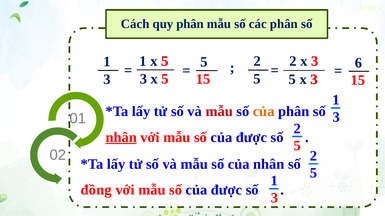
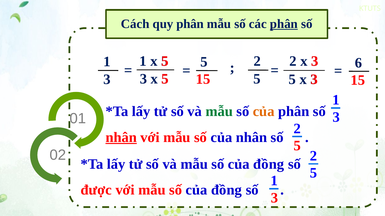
phân at (284, 24) underline: none -> present
mẫu at (219, 112) colour: red -> green
được at (251, 138): được -> nhân
nhân at (269, 164): nhân -> đồng
đồng: đồng -> được
được at (227, 190): được -> đồng
